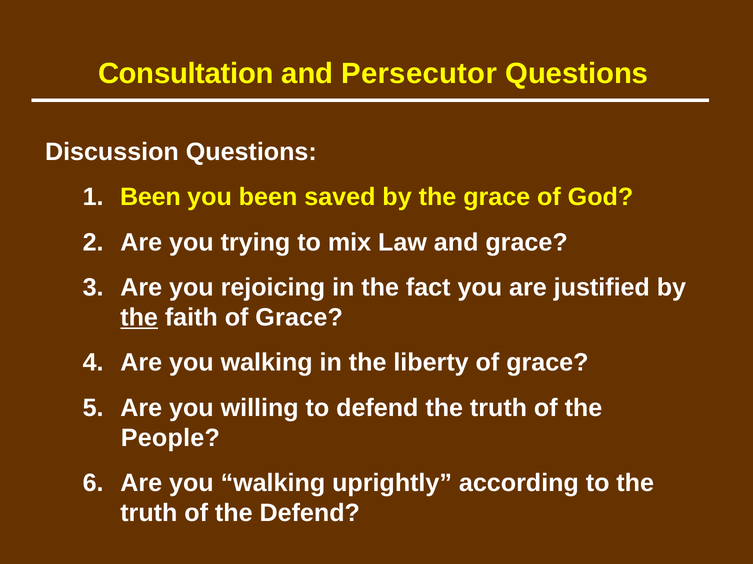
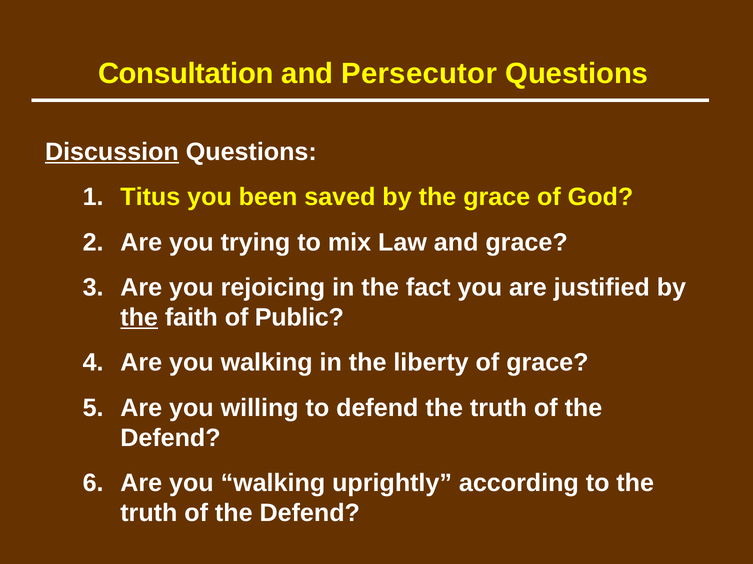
Discussion underline: none -> present
1 Been: Been -> Titus
faith of Grace: Grace -> Public
People at (170, 438): People -> Defend
